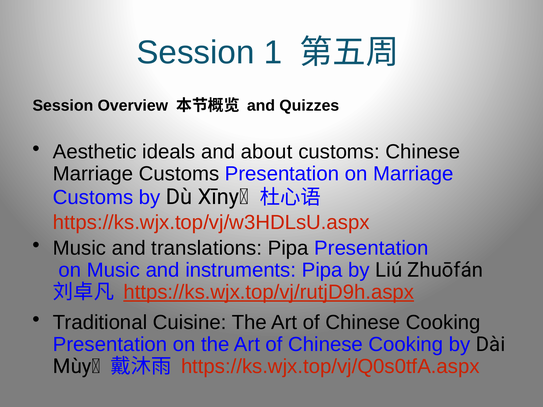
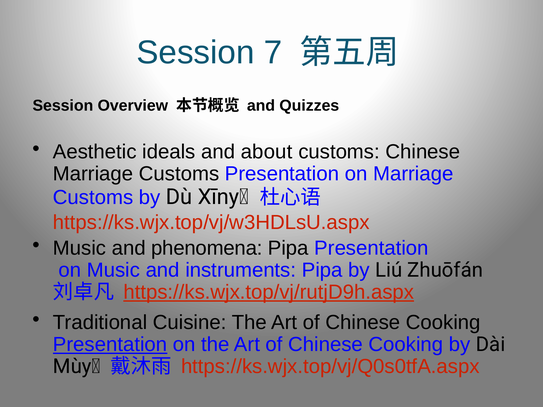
1: 1 -> 7
translations: translations -> phenomena
Presentation at (110, 345) underline: none -> present
